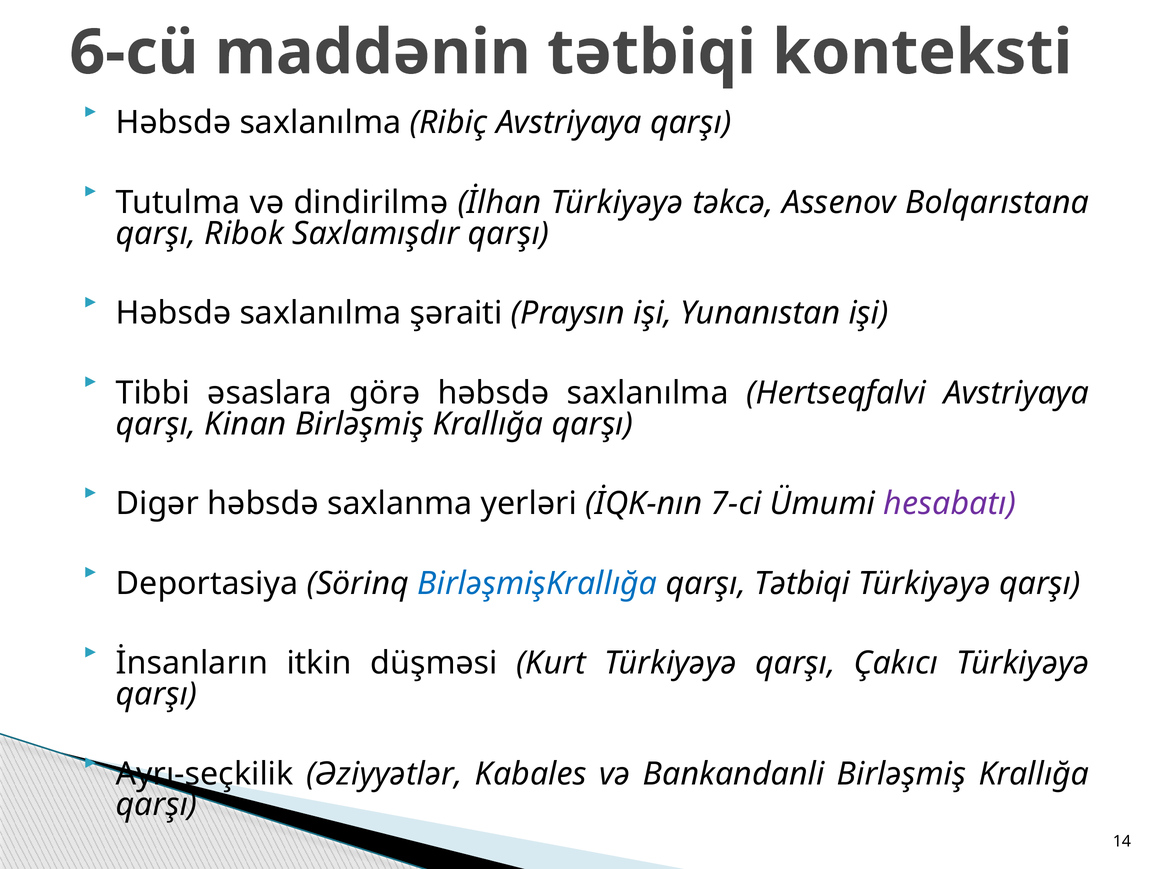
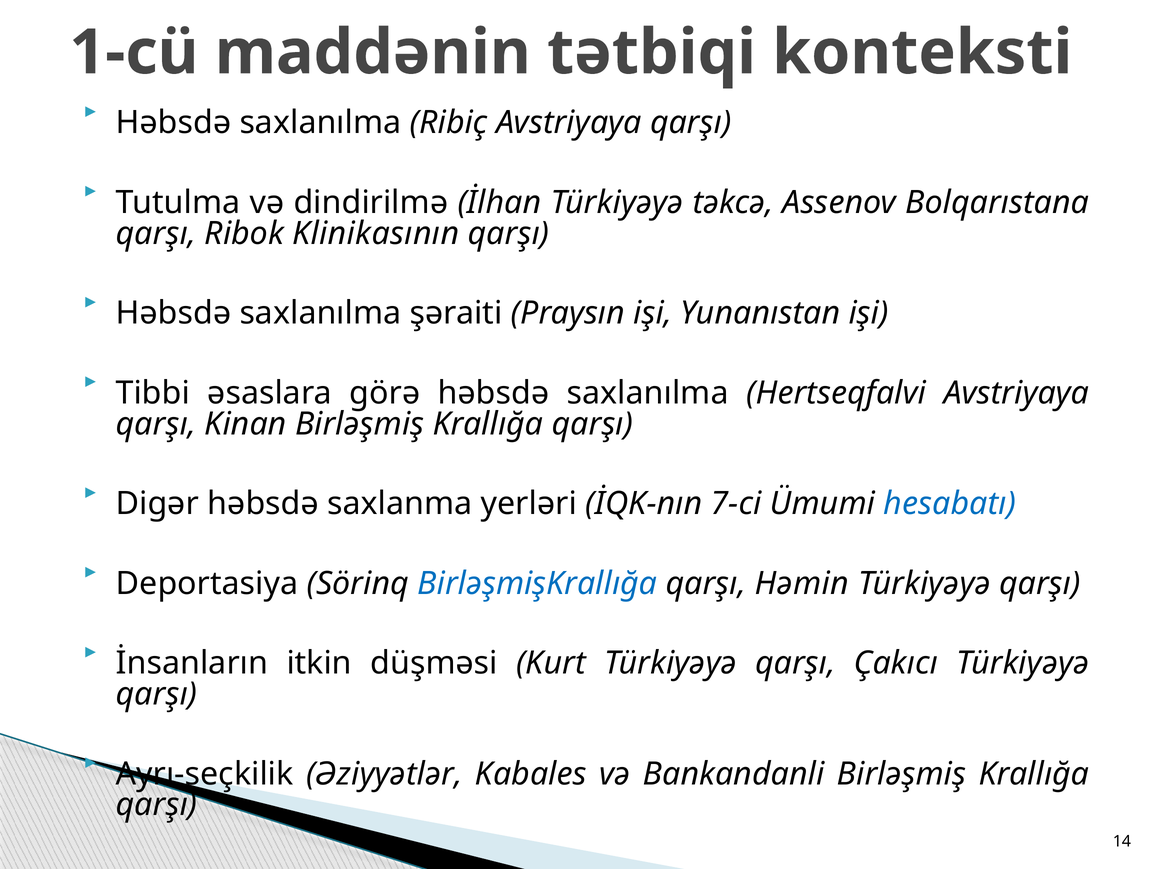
6-cü: 6-cü -> 1-cü
Saxlamışdır: Saxlamışdır -> Klinikasının
hesabatı colour: purple -> blue
qarşı Tətbiqi: Tətbiqi -> Həmin
